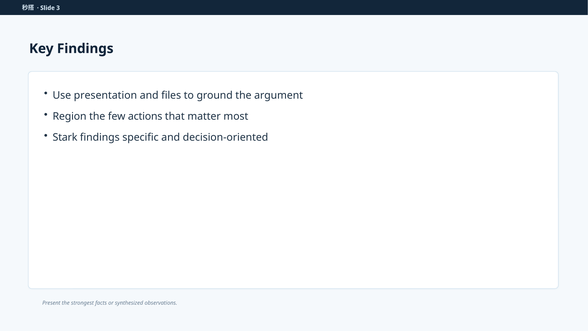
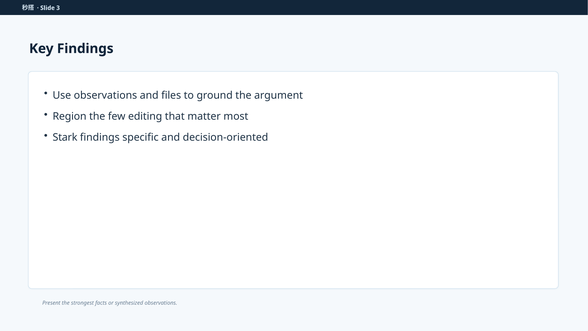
Use presentation: presentation -> observations
actions: actions -> editing
